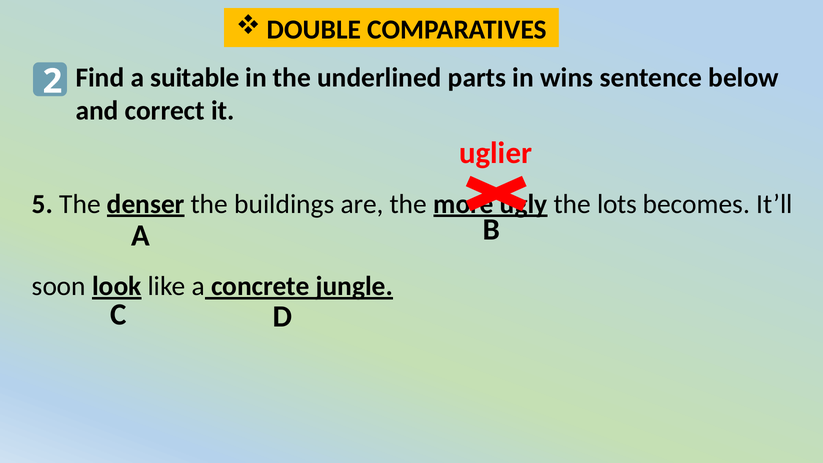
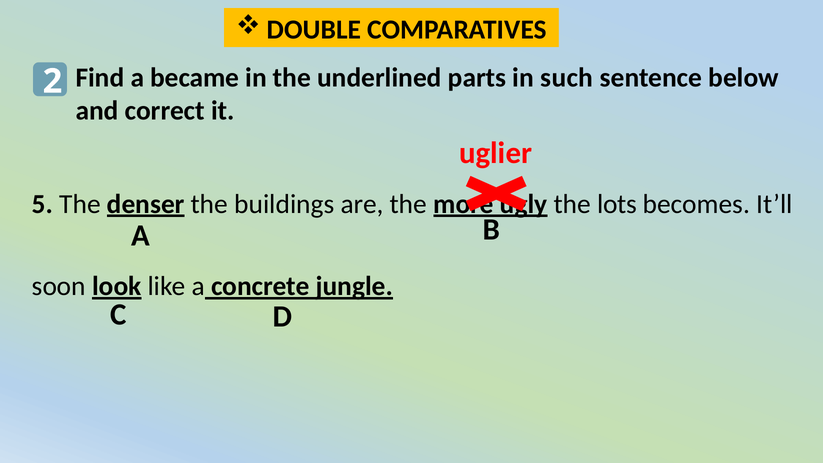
suitable: suitable -> became
wins: wins -> such
